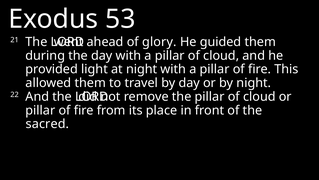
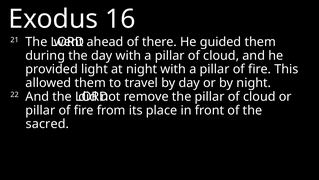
53: 53 -> 16
glory: glory -> there
